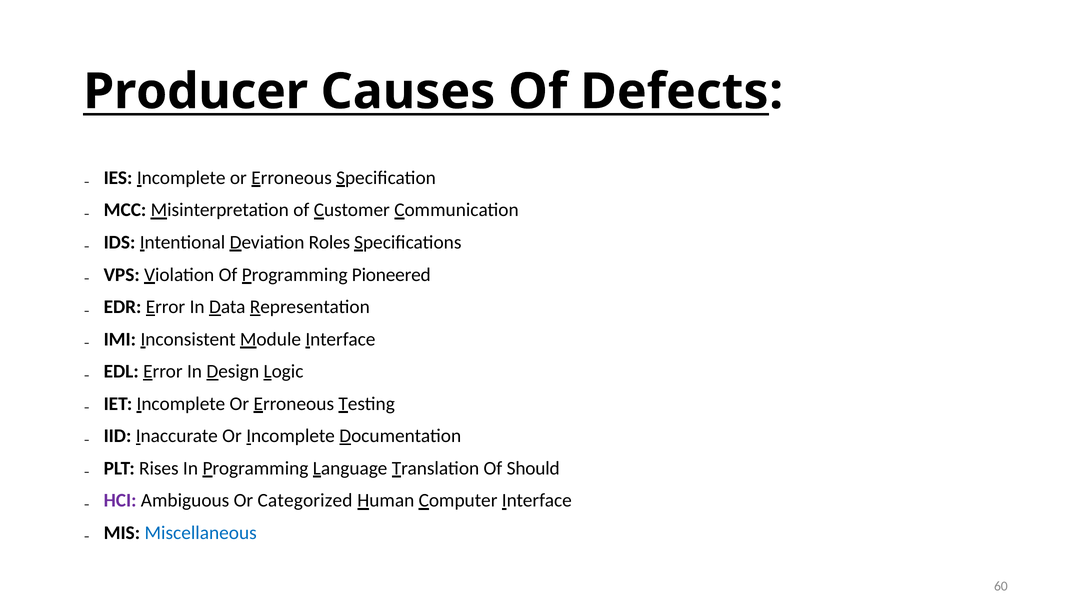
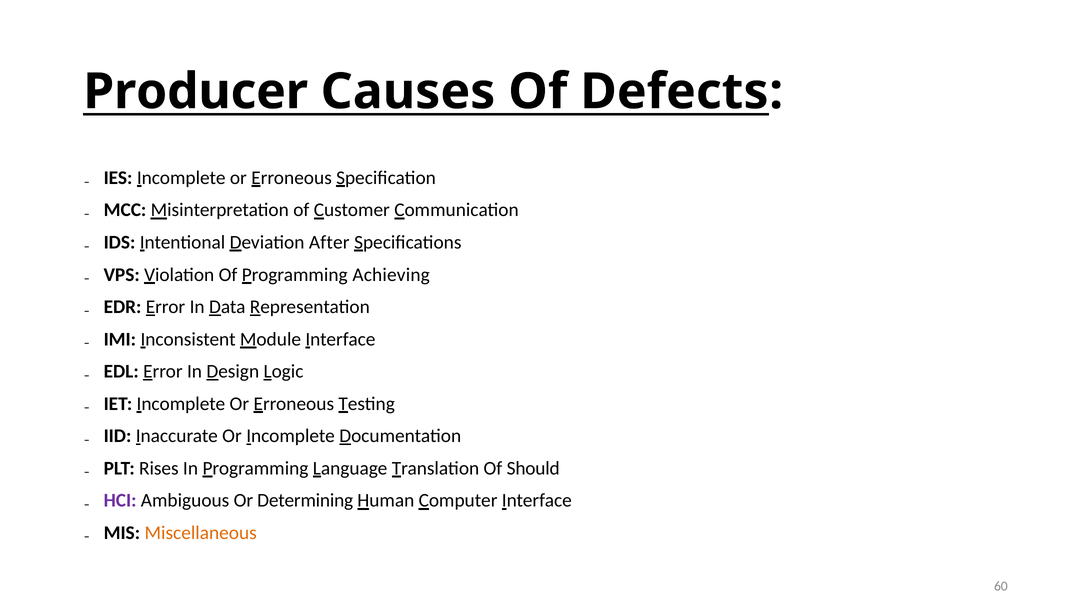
Roles: Roles -> After
Pioneered: Pioneered -> Achieving
Categorized: Categorized -> Determining
Miscellaneous colour: blue -> orange
